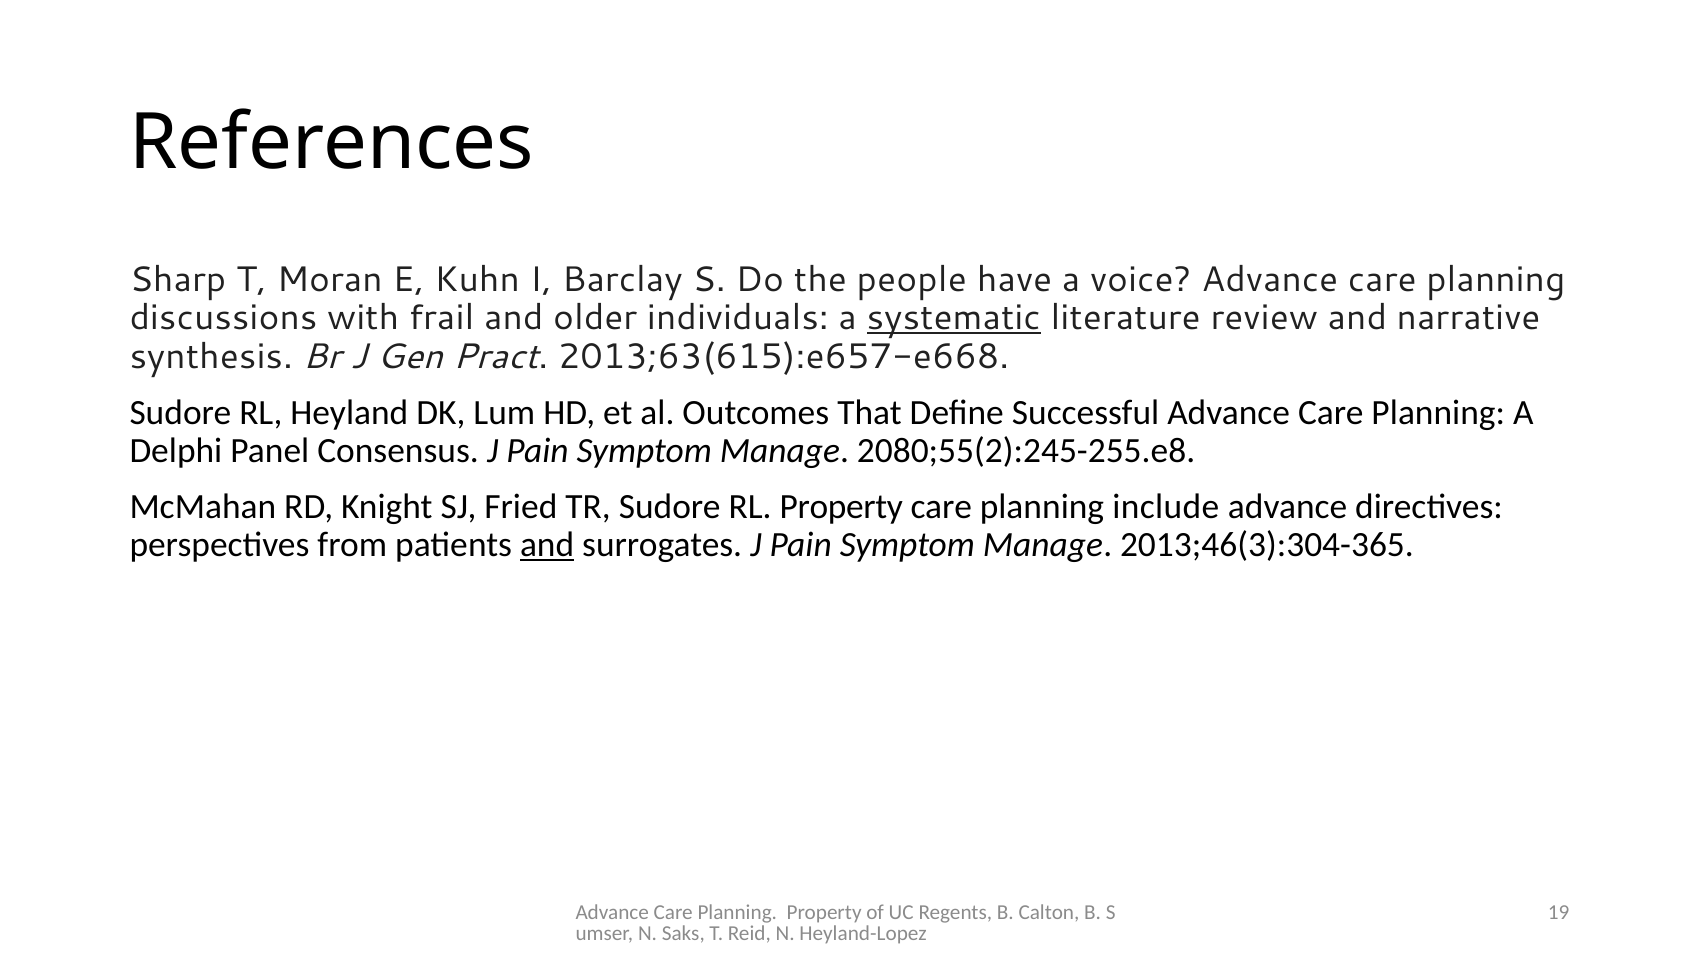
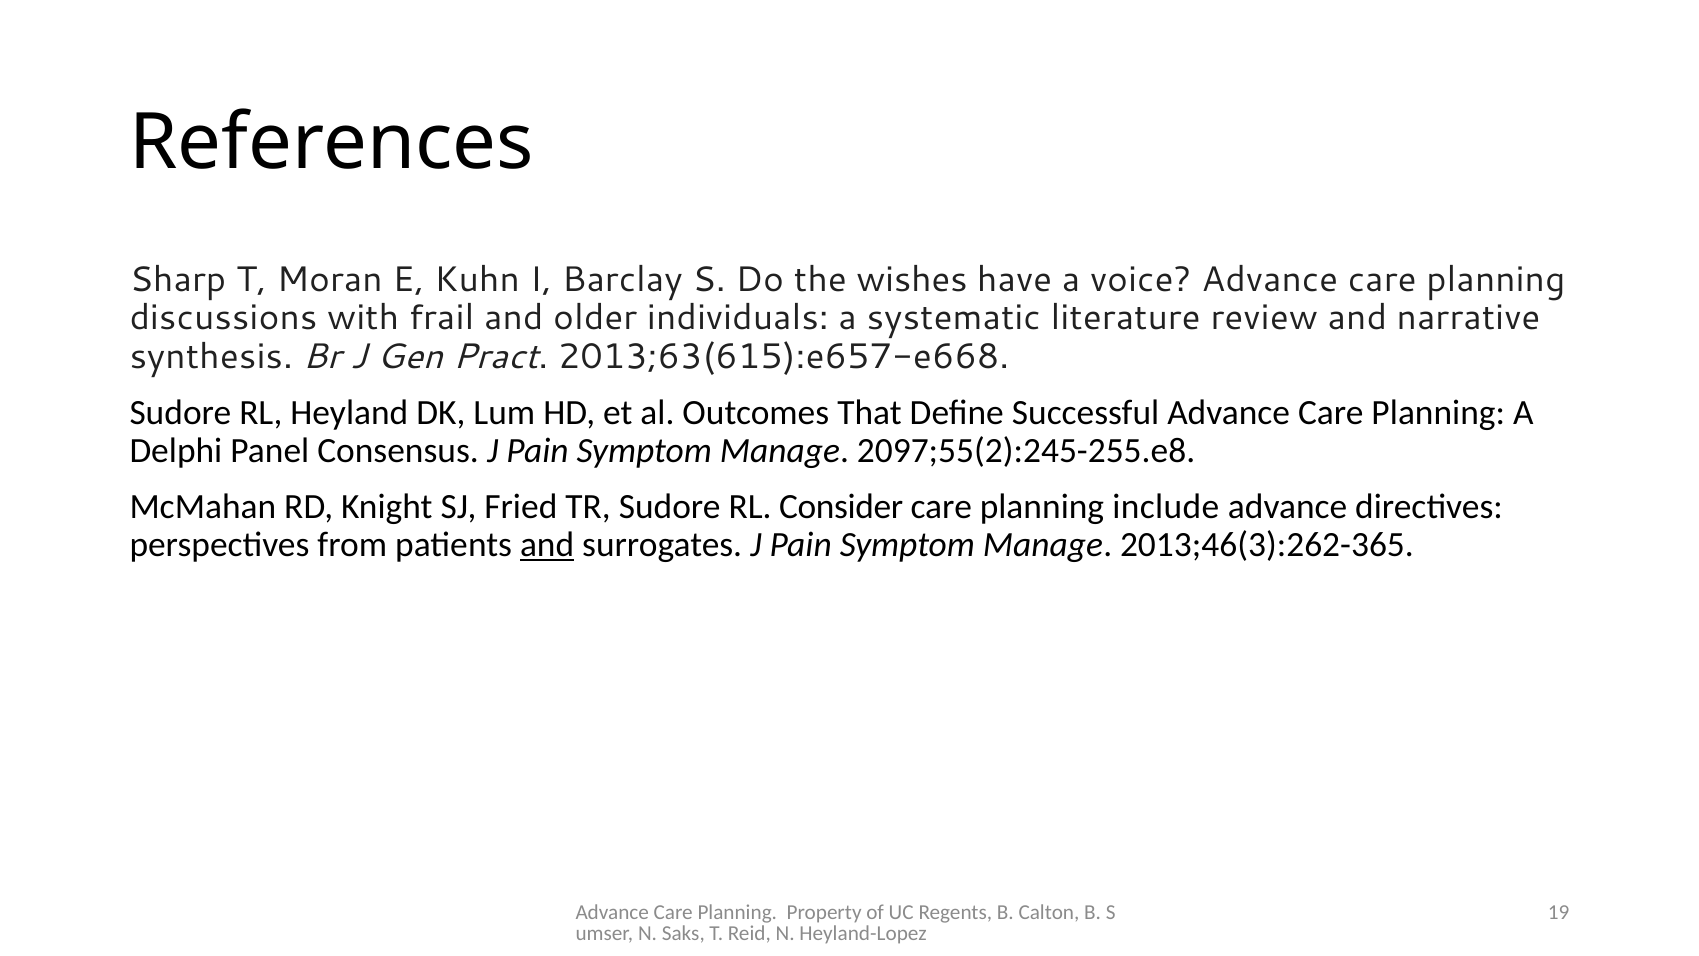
people: people -> wishes
systematic underline: present -> none
2080;55(2):245-255.e8: 2080;55(2):245-255.e8 -> 2097;55(2):245-255.e8
RL Property: Property -> Consider
2013;46(3):304-365: 2013;46(3):304-365 -> 2013;46(3):262-365
